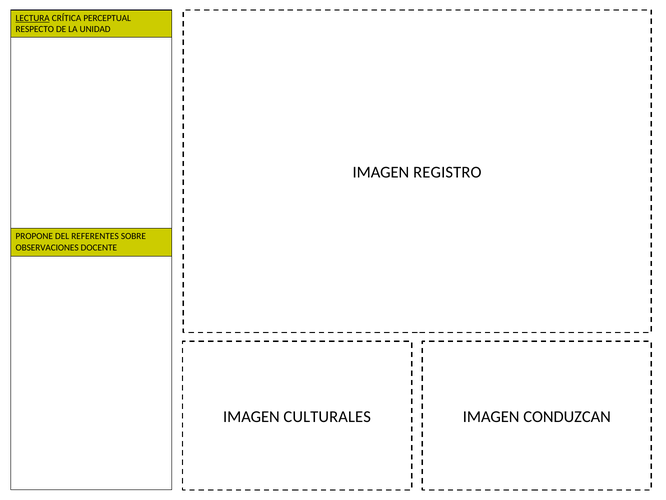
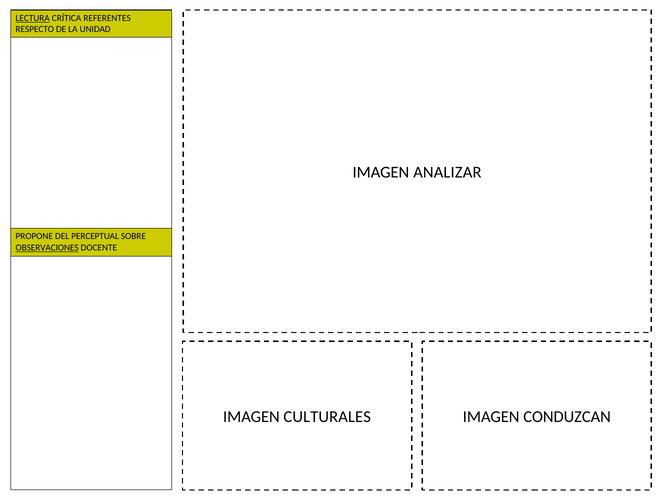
PERCEPTUAL: PERCEPTUAL -> REFERENTES
REGISTRO: REGISTRO -> ANALIZAR
REFERENTES: REFERENTES -> PERCEPTUAL
OBSERVACIONES underline: none -> present
